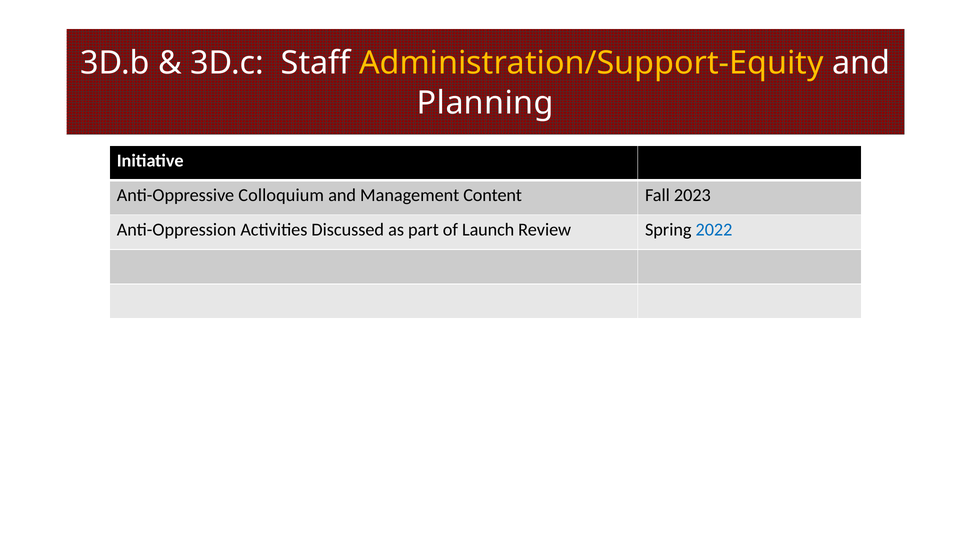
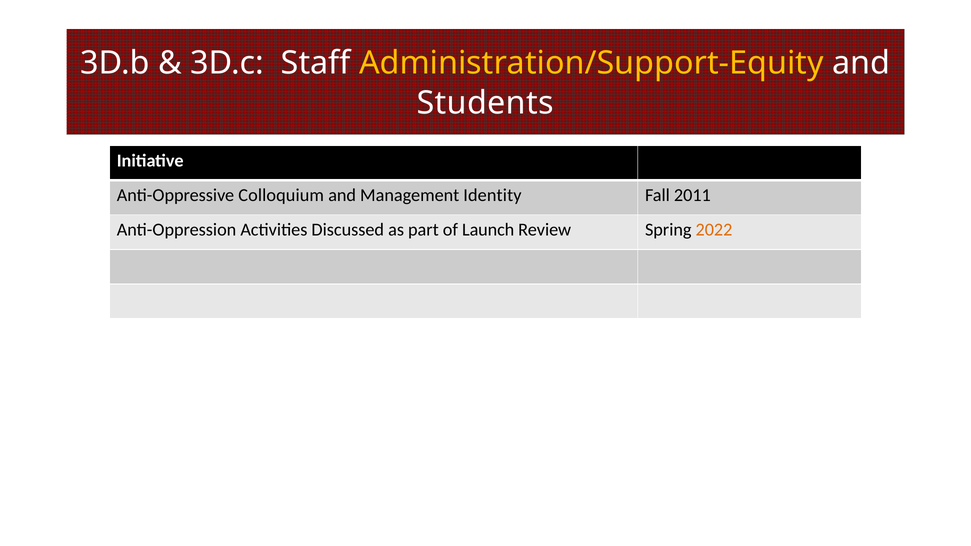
Planning: Planning -> Students
Content: Content -> Identity
2023: 2023 -> 2011
2022 colour: blue -> orange
